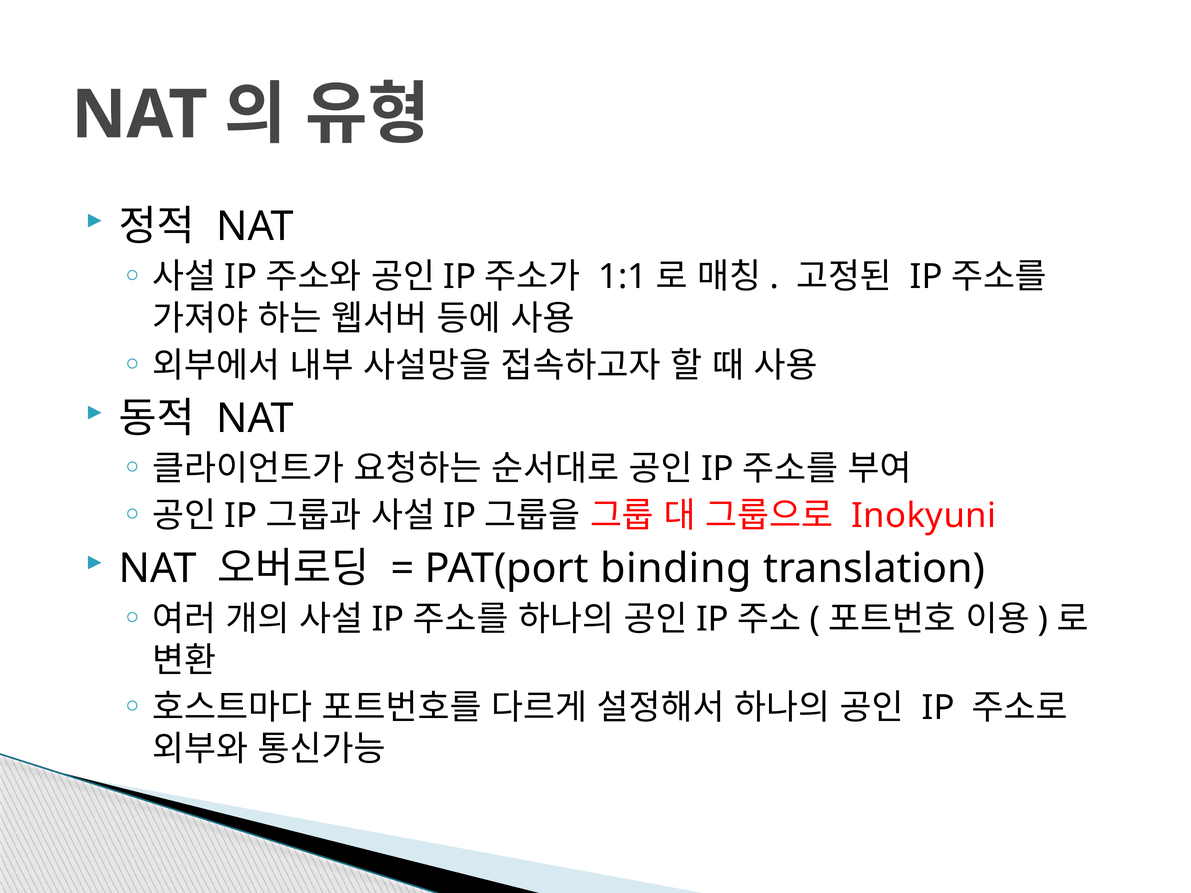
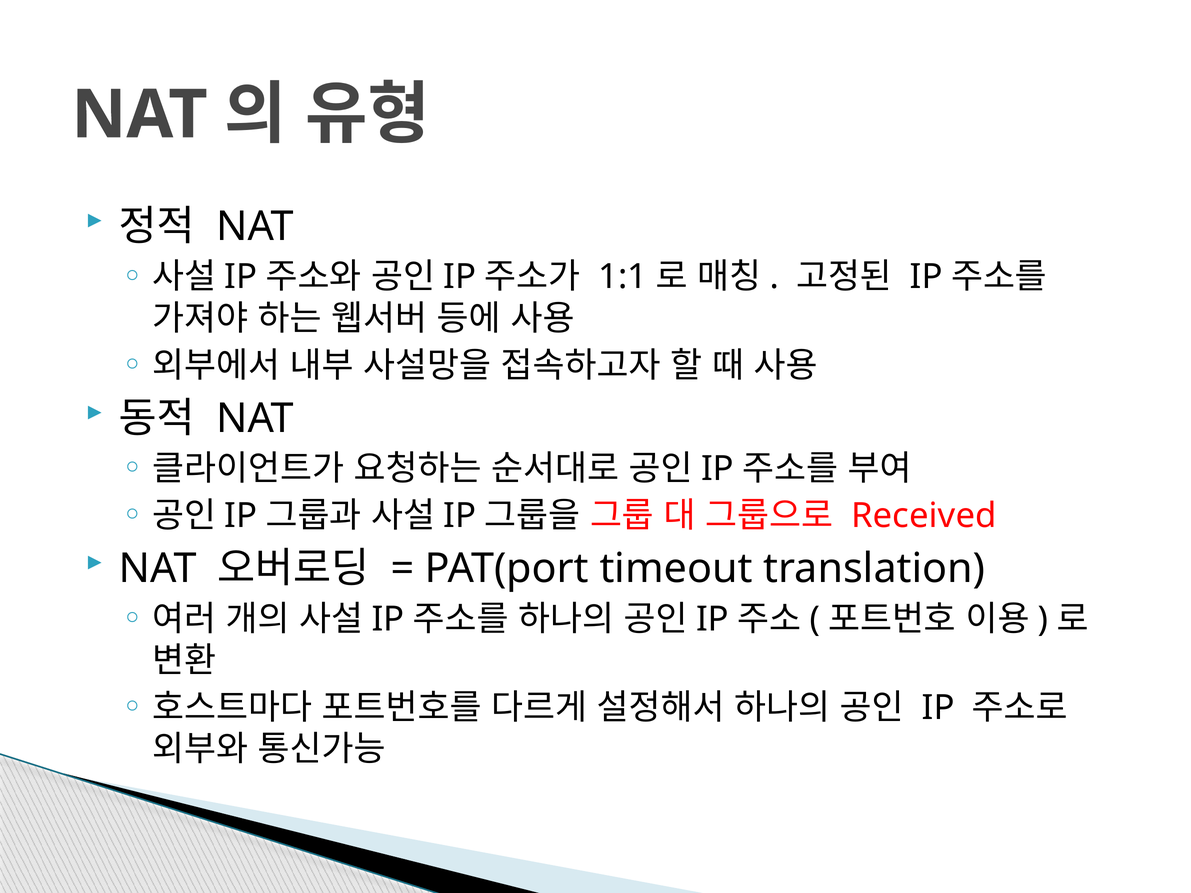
Inokyuni: Inokyuni -> Received
binding: binding -> timeout
